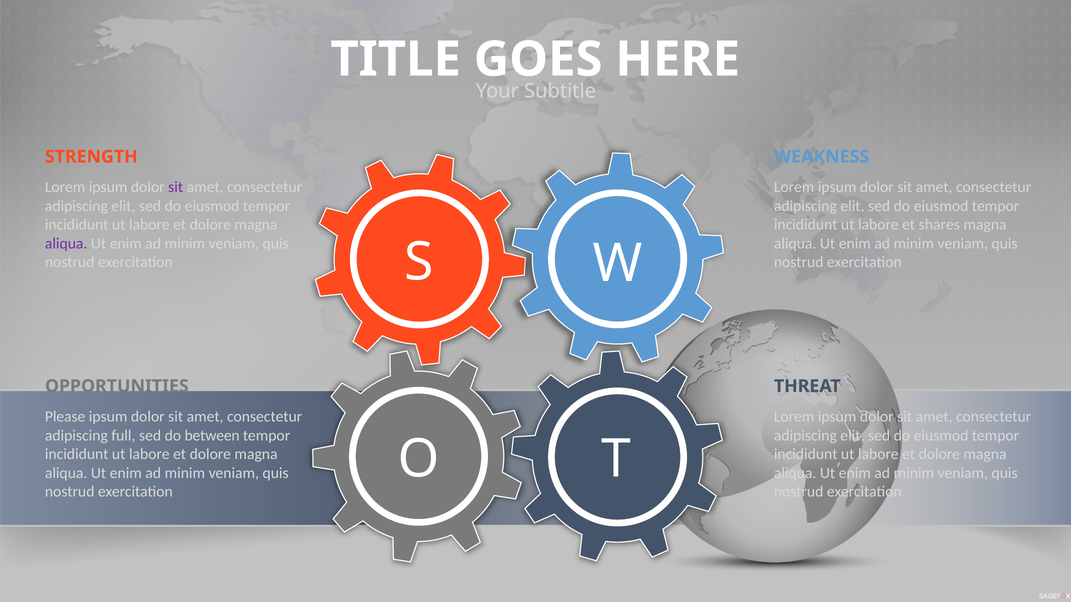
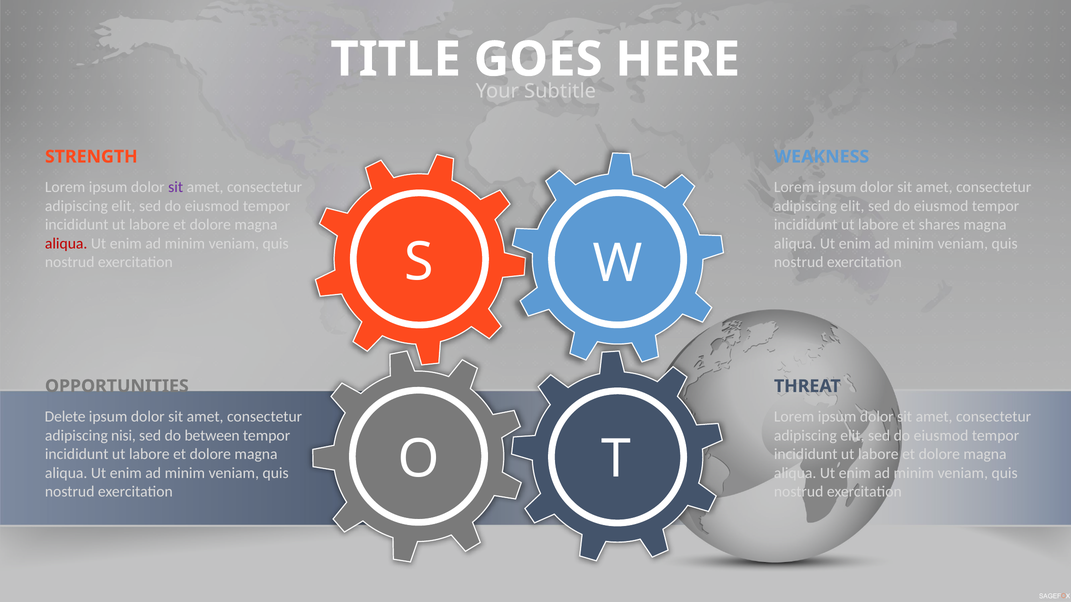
aliqua at (66, 244) colour: purple -> red
Please: Please -> Delete
full: full -> nisi
